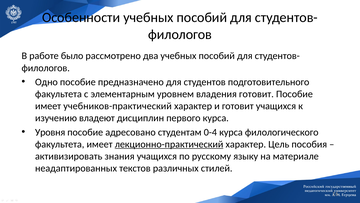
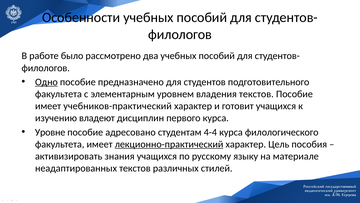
Одно underline: none -> present
владения готовит: готовит -> текстов
Уровня: Уровня -> Уровне
0-4: 0-4 -> 4-4
